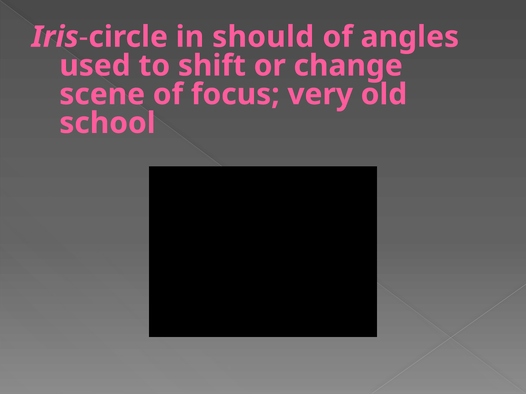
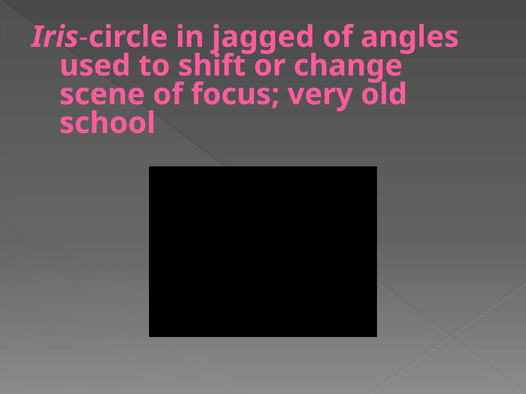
should: should -> jagged
